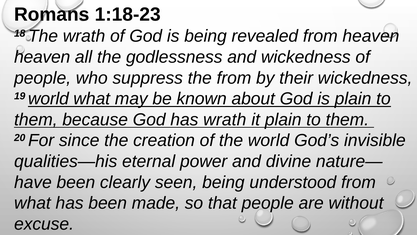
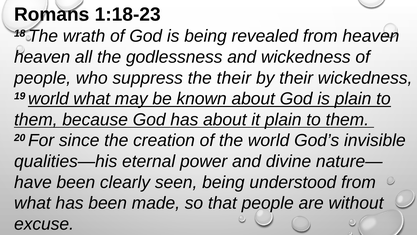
the from: from -> their
has wrath: wrath -> about
